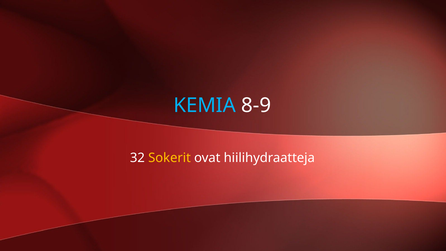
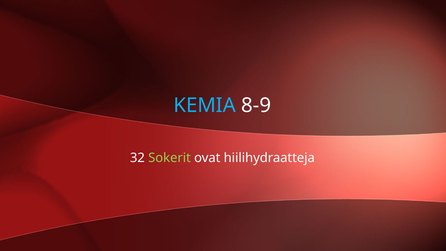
Sokerit colour: yellow -> light green
